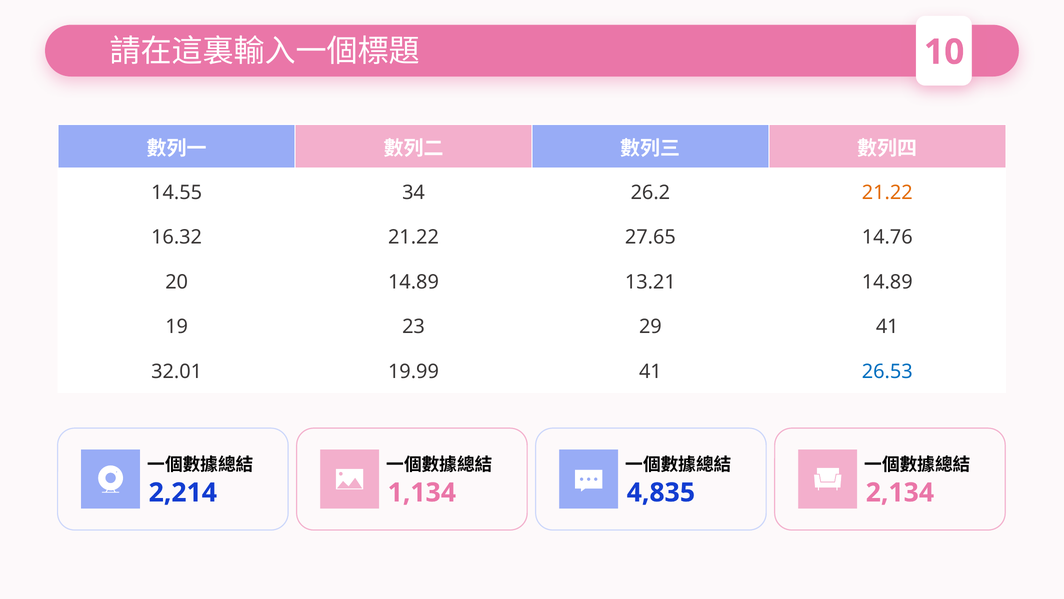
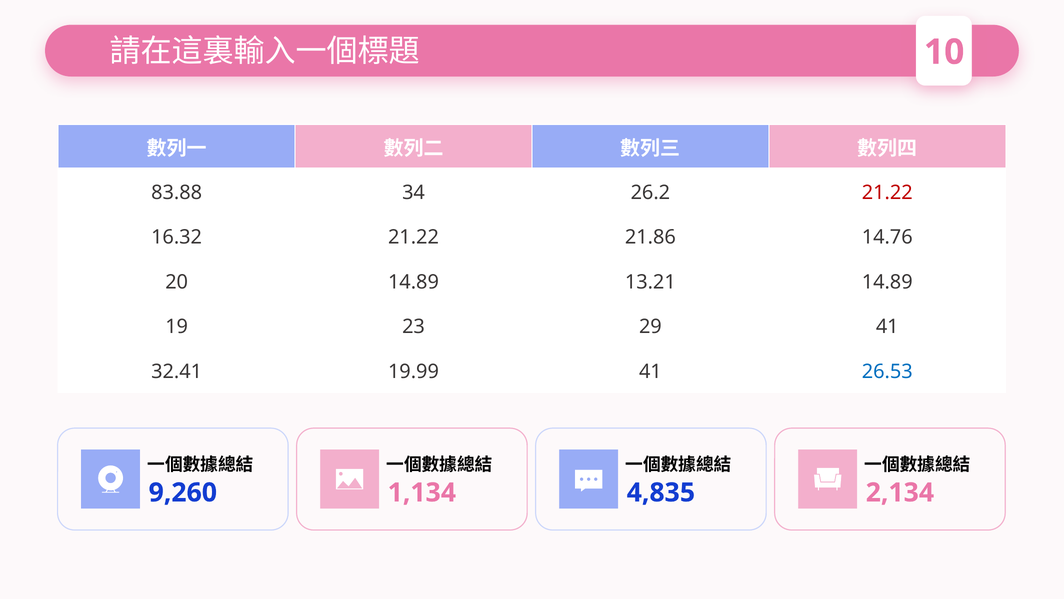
14.55: 14.55 -> 83.88
21.22 at (887, 192) colour: orange -> red
27.65: 27.65 -> 21.86
32.01: 32.01 -> 32.41
2,214: 2,214 -> 9,260
